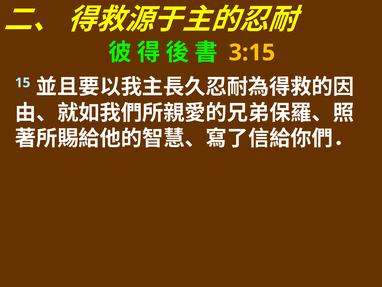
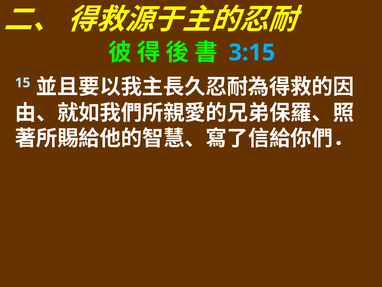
3:15 colour: yellow -> light blue
